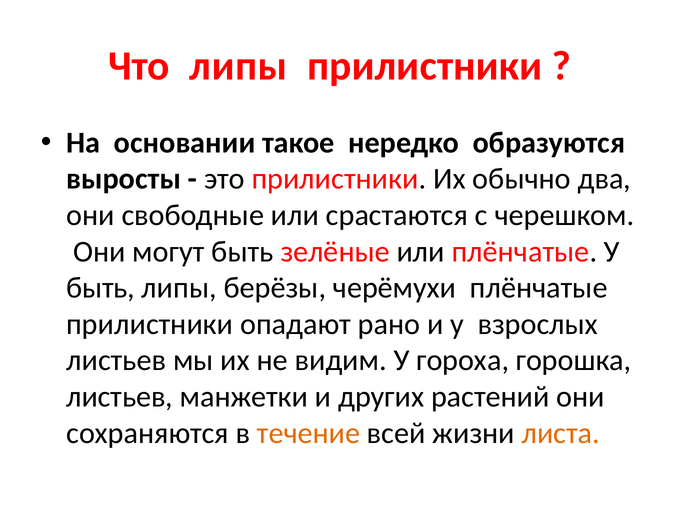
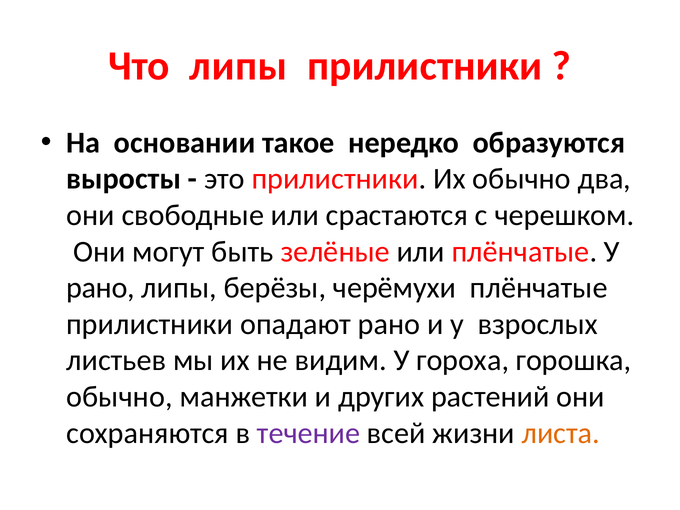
быть at (101, 288): быть -> рано
листьев at (120, 397): листьев -> обычно
течение colour: orange -> purple
